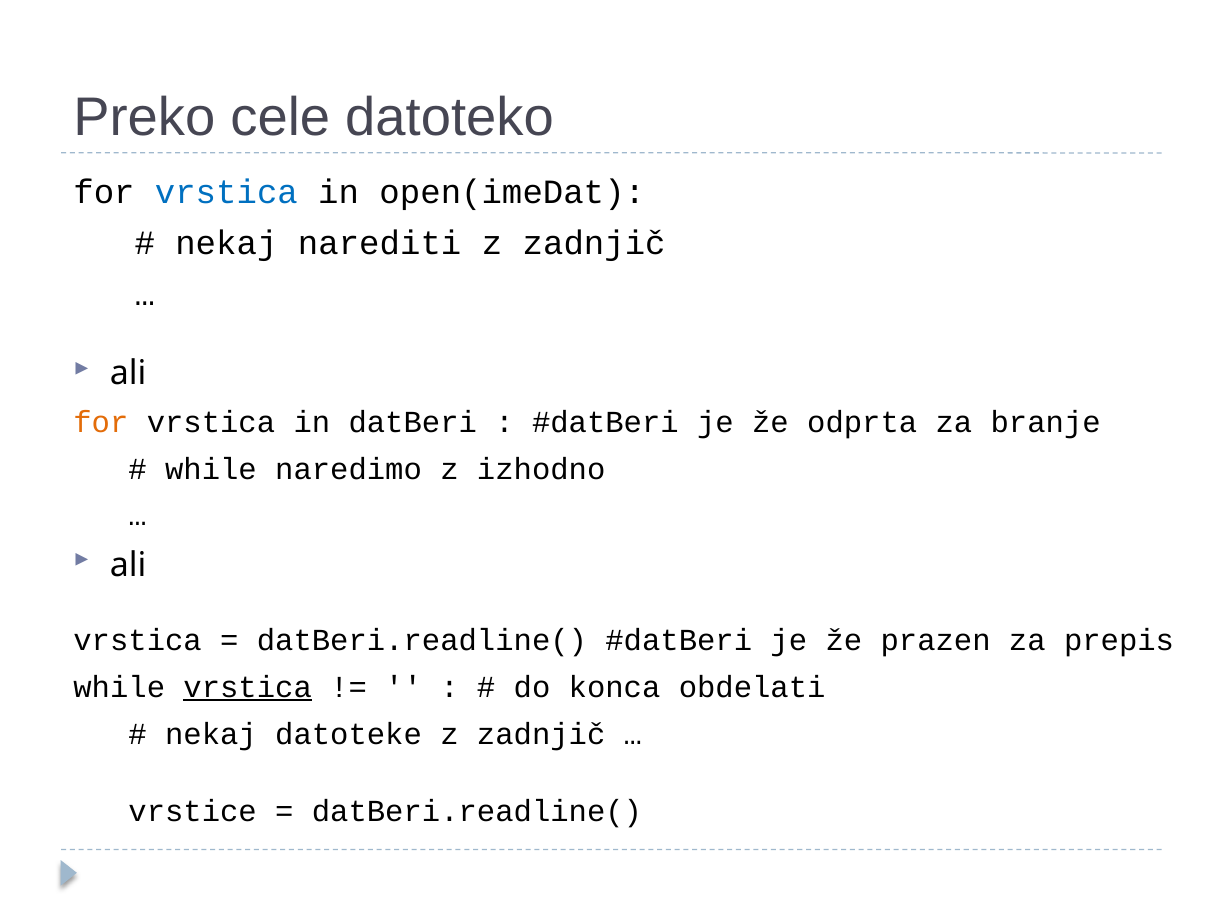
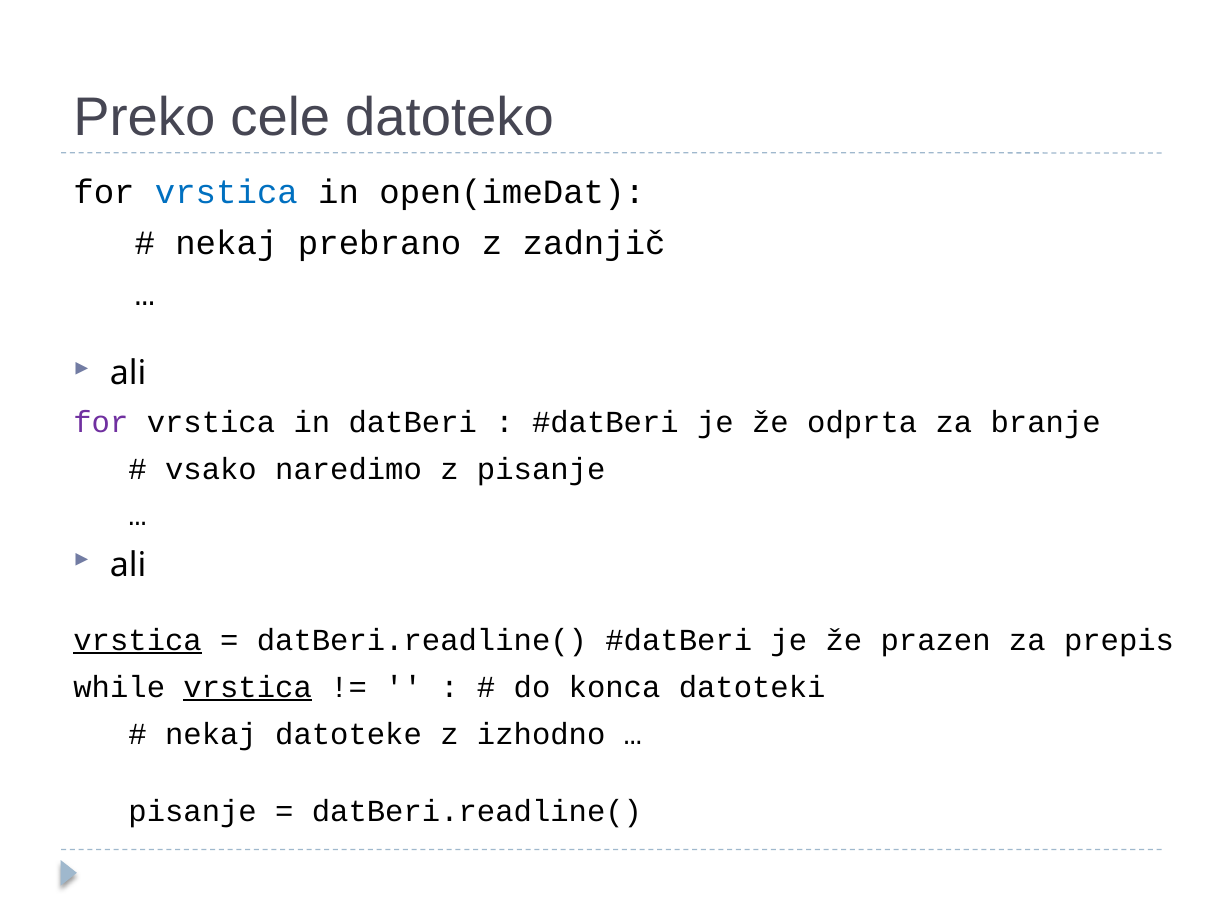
narediti: narediti -> prebrano
for at (101, 422) colour: orange -> purple
while at (211, 469): while -> vsako
z izhodno: izhodno -> pisanje
vrstica at (138, 640) underline: none -> present
obdelati: obdelati -> datoteki
zadnjič at (541, 734): zadnjič -> izhodno
vrstice at (193, 812): vrstice -> pisanje
